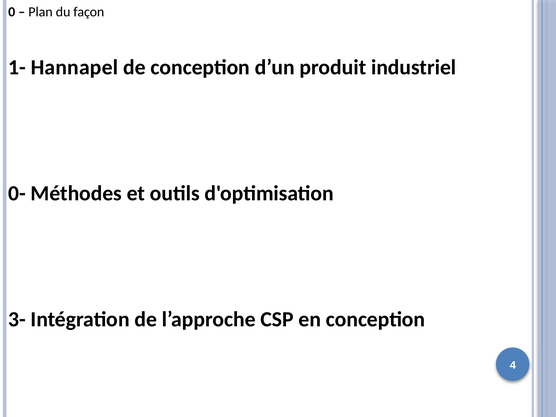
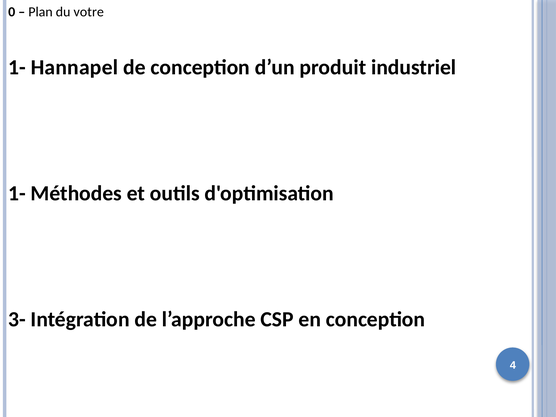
façon: façon -> votre
0- at (17, 193): 0- -> 1-
